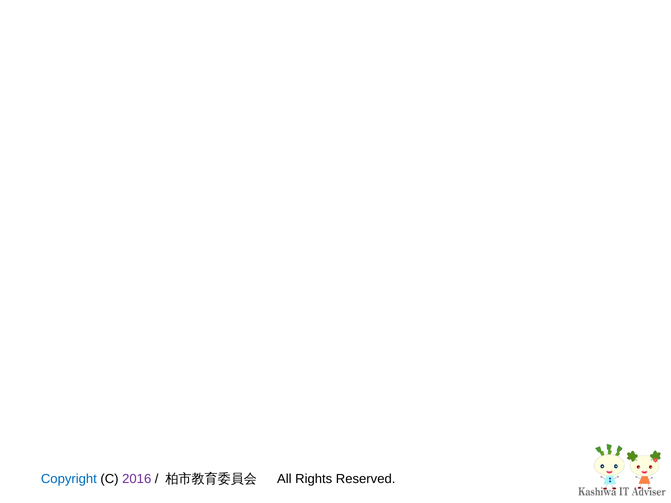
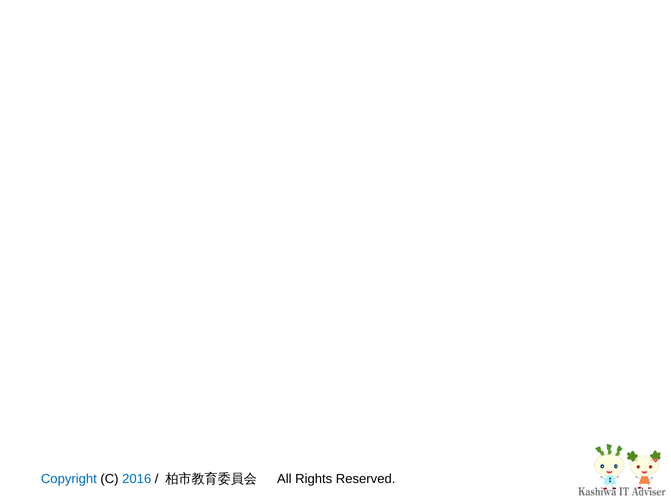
2016 colour: purple -> blue
